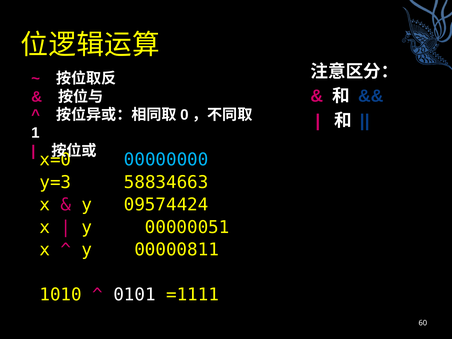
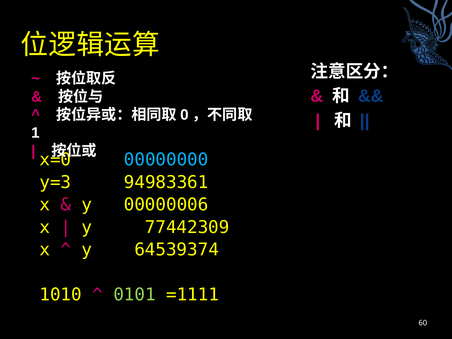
58834663: 58834663 -> 94983361
09574424: 09574424 -> 00000006
00000051: 00000051 -> 77442309
00000811: 00000811 -> 64539374
0101 colour: white -> light green
